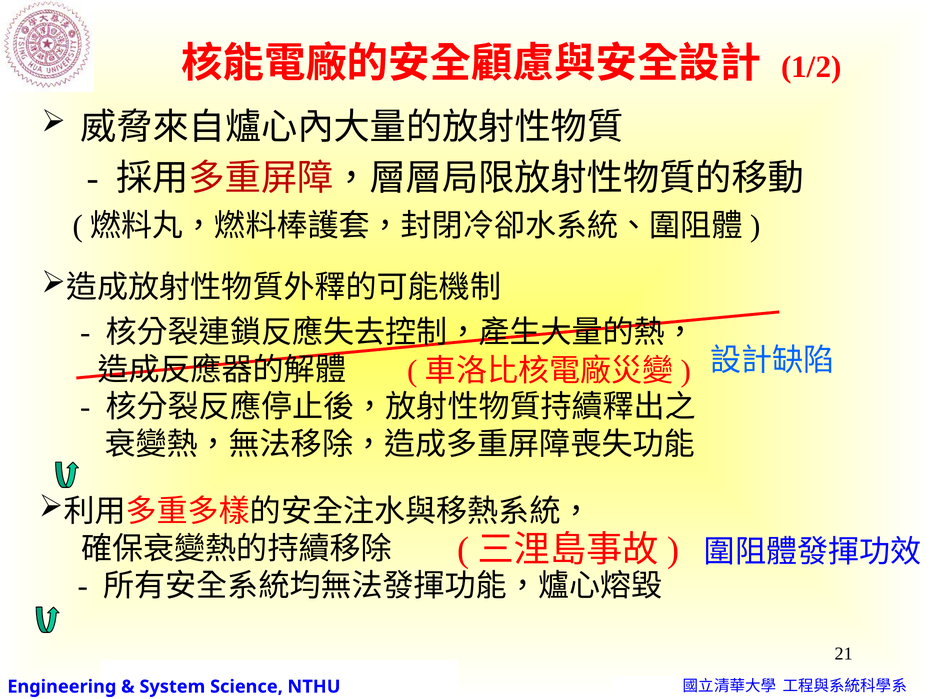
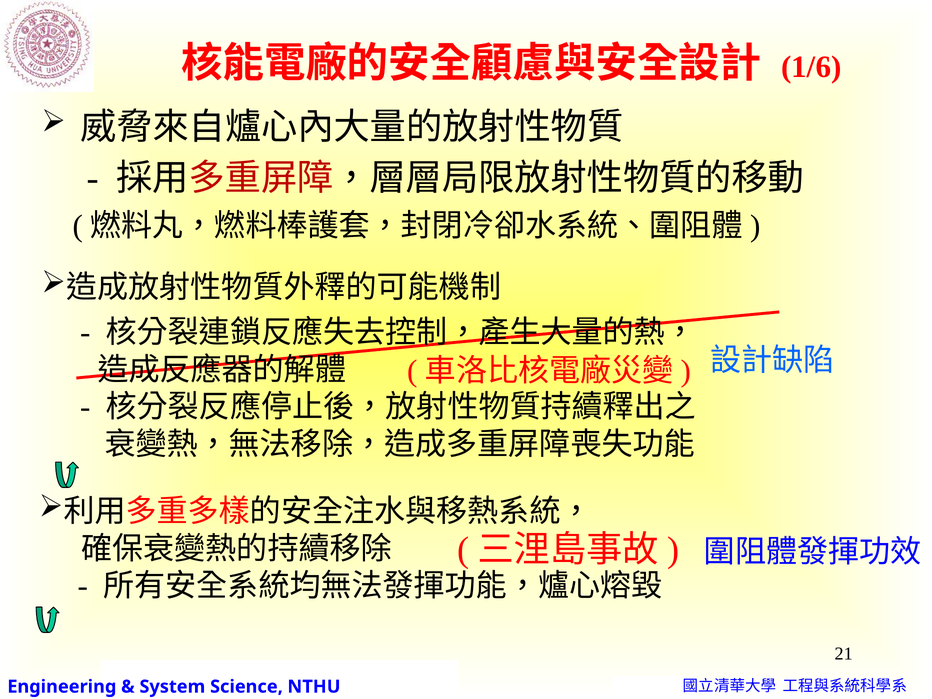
1/2: 1/2 -> 1/6
